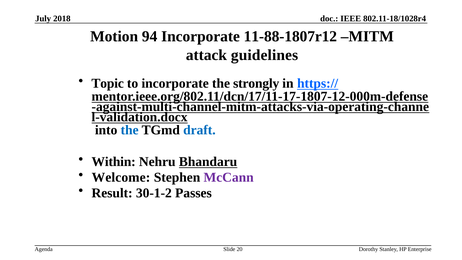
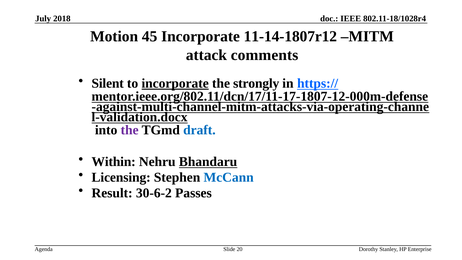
94: 94 -> 45
11-88-1807r12: 11-88-1807r12 -> 11-14-1807r12
guidelines: guidelines -> comments
Topic: Topic -> Silent
incorporate at (175, 83) underline: none -> present
the at (130, 130) colour: blue -> purple
Welcome: Welcome -> Licensing
McCann colour: purple -> blue
30-1-2: 30-1-2 -> 30-6-2
